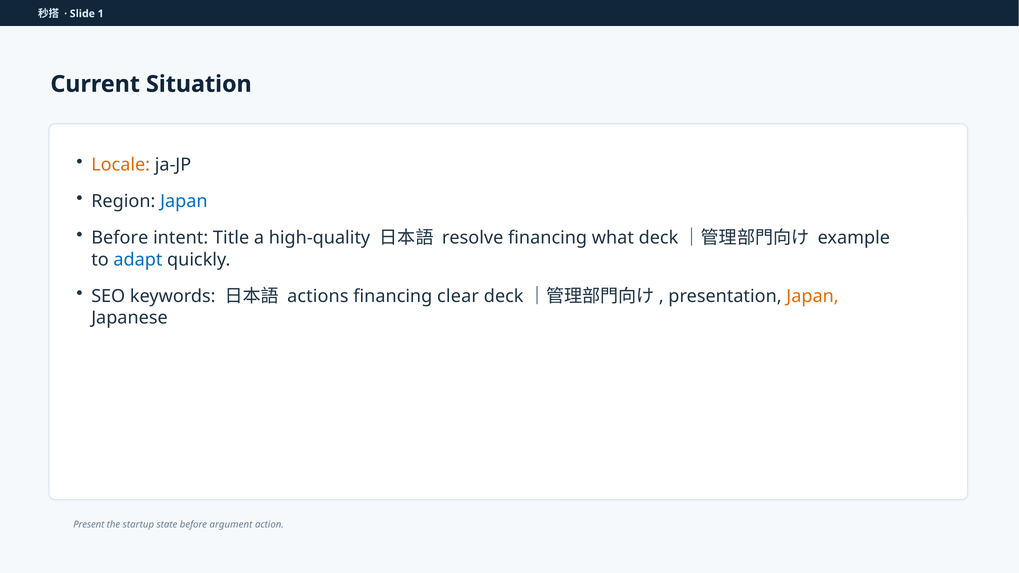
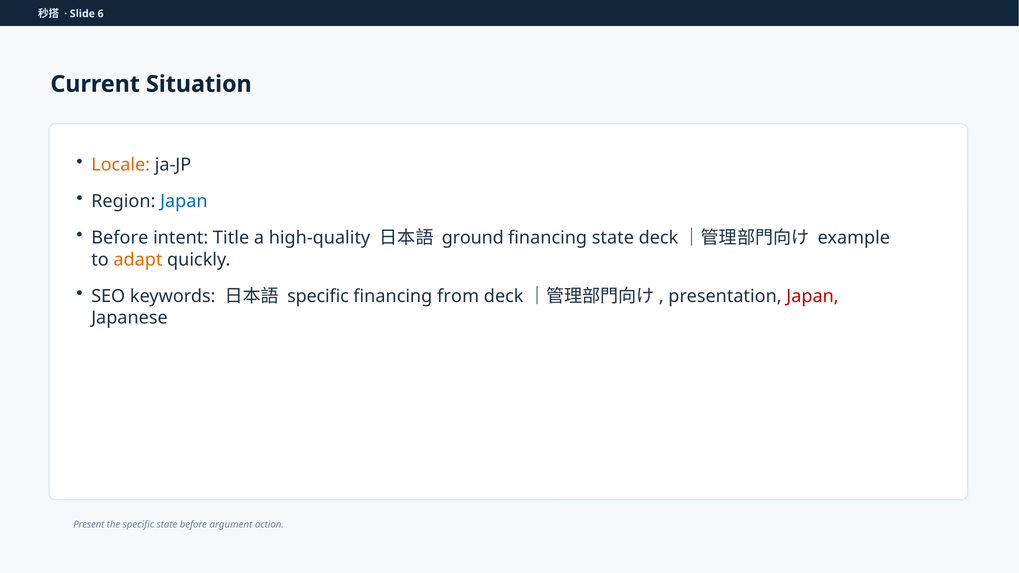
1: 1 -> 6
resolve: resolve -> ground
financing what: what -> state
adapt colour: blue -> orange
actions at (318, 296): actions -> specific
clear: clear -> from
Japan at (813, 296) colour: orange -> red
the startup: startup -> specific
